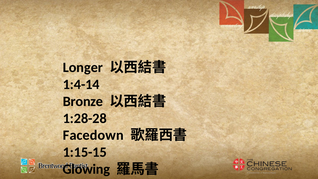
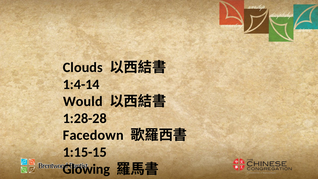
Longer: Longer -> Clouds
Bronze: Bronze -> Would
